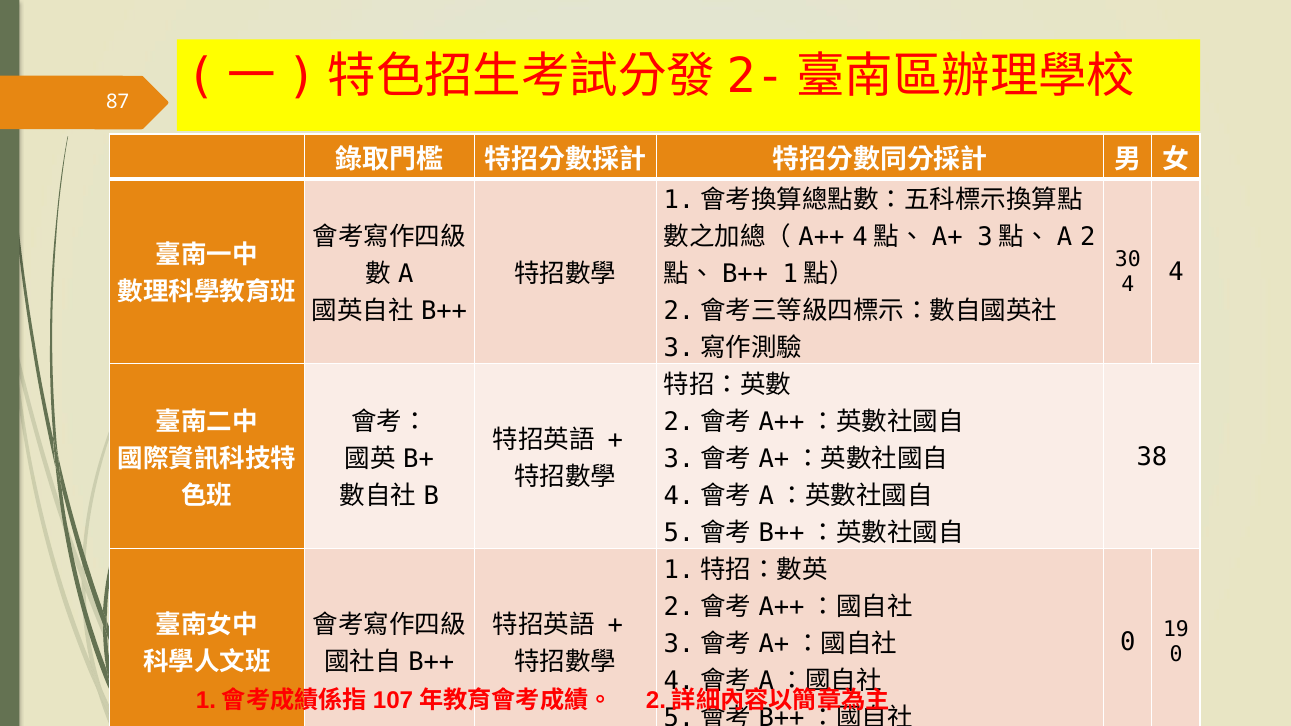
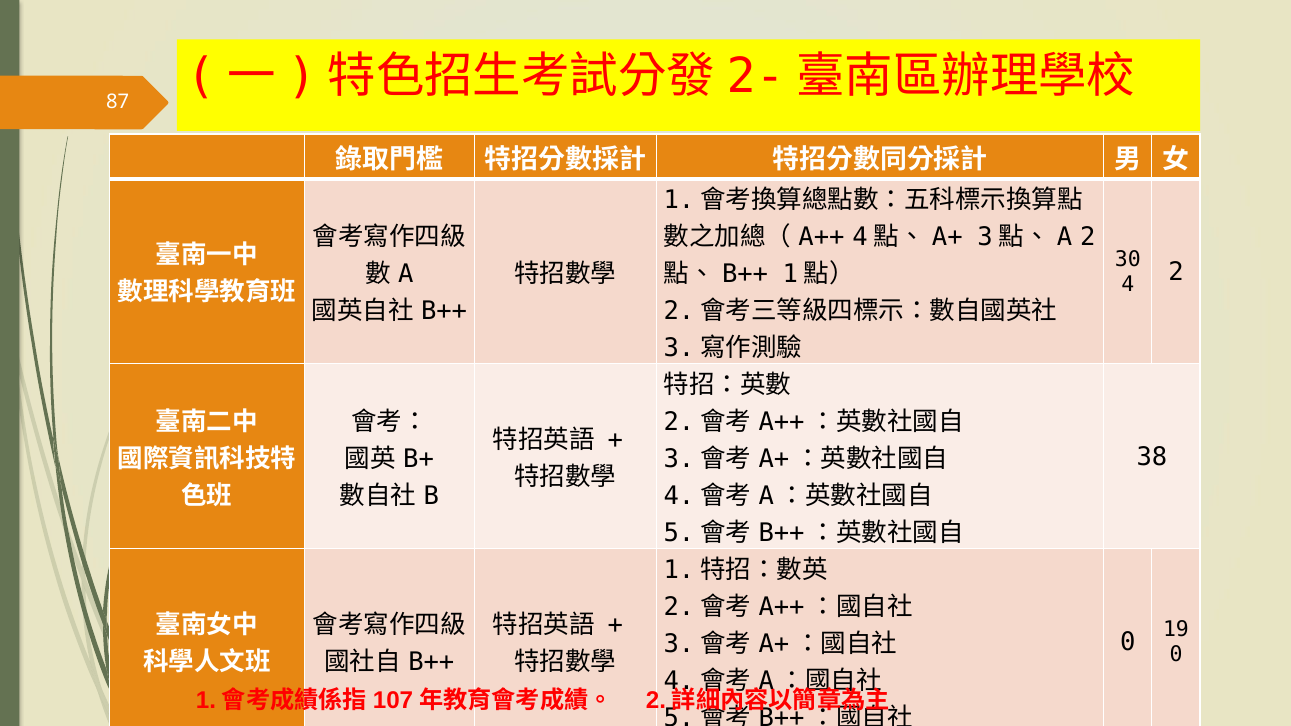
4 at (1176, 272): 4 -> 2
